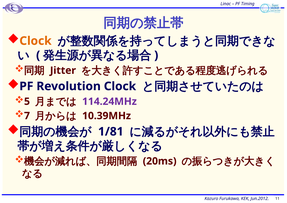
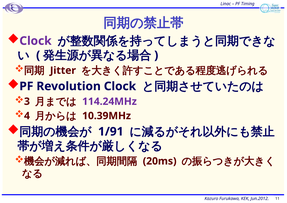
Clock at (35, 41) colour: orange -> purple
5: 5 -> 3
7: 7 -> 4
1/81: 1/81 -> 1/91
